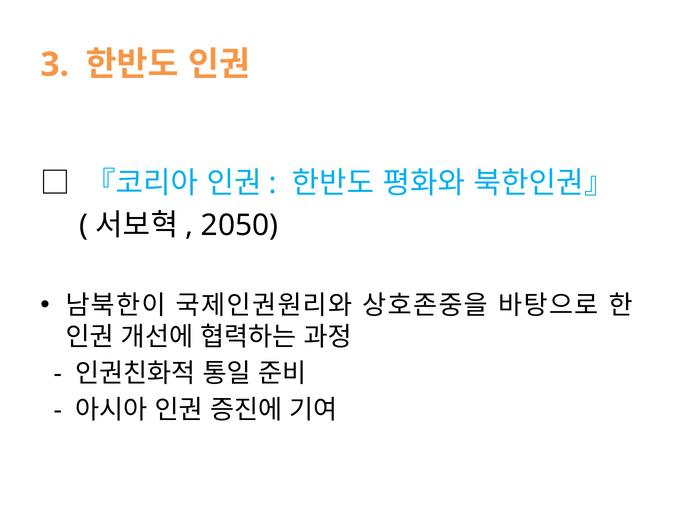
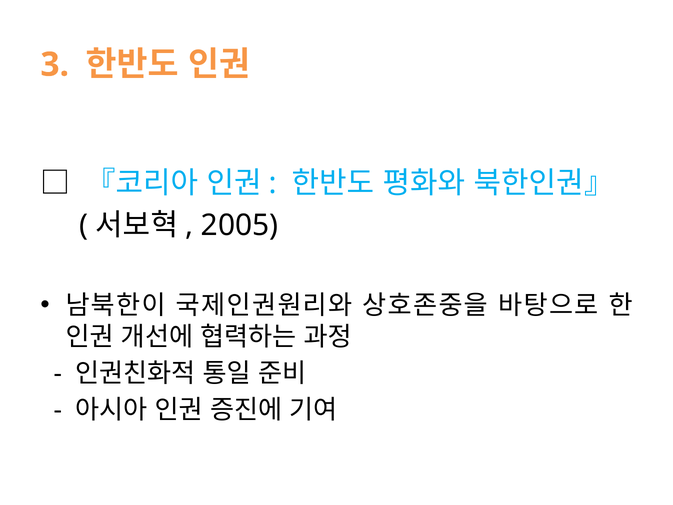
2050: 2050 -> 2005
